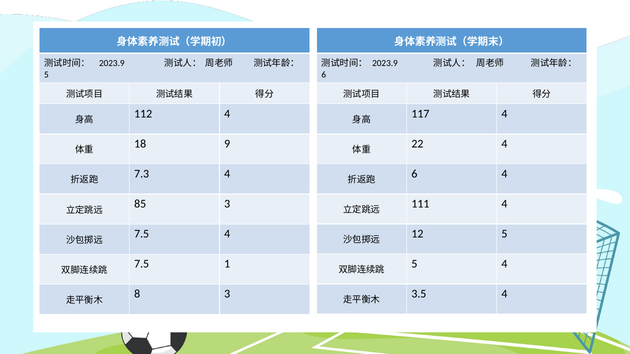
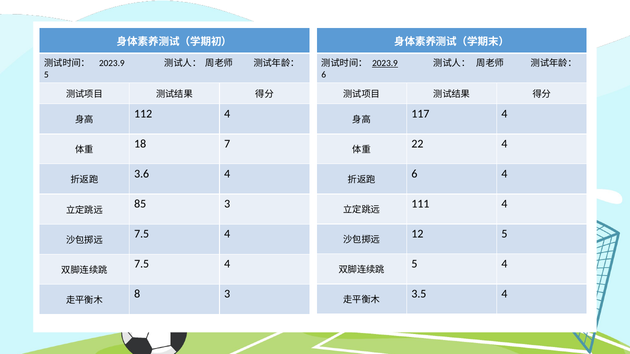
2023.9 at (385, 63) underline: none -> present
9: 9 -> 7
7.3: 7.3 -> 3.6
1 at (227, 264): 1 -> 4
